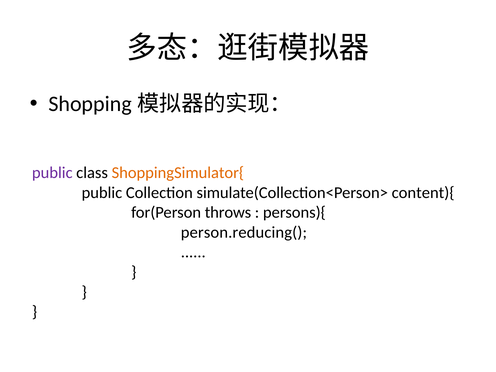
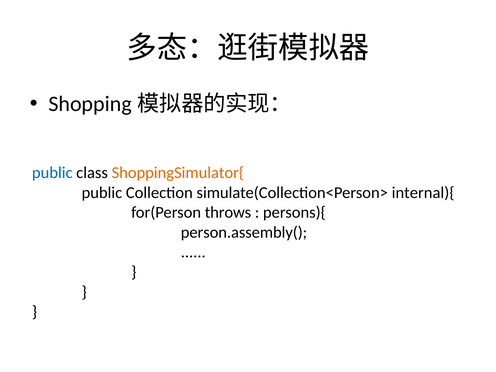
public at (52, 173) colour: purple -> blue
content){: content){ -> internal){
person.reducing(: person.reducing( -> person.assembly(
